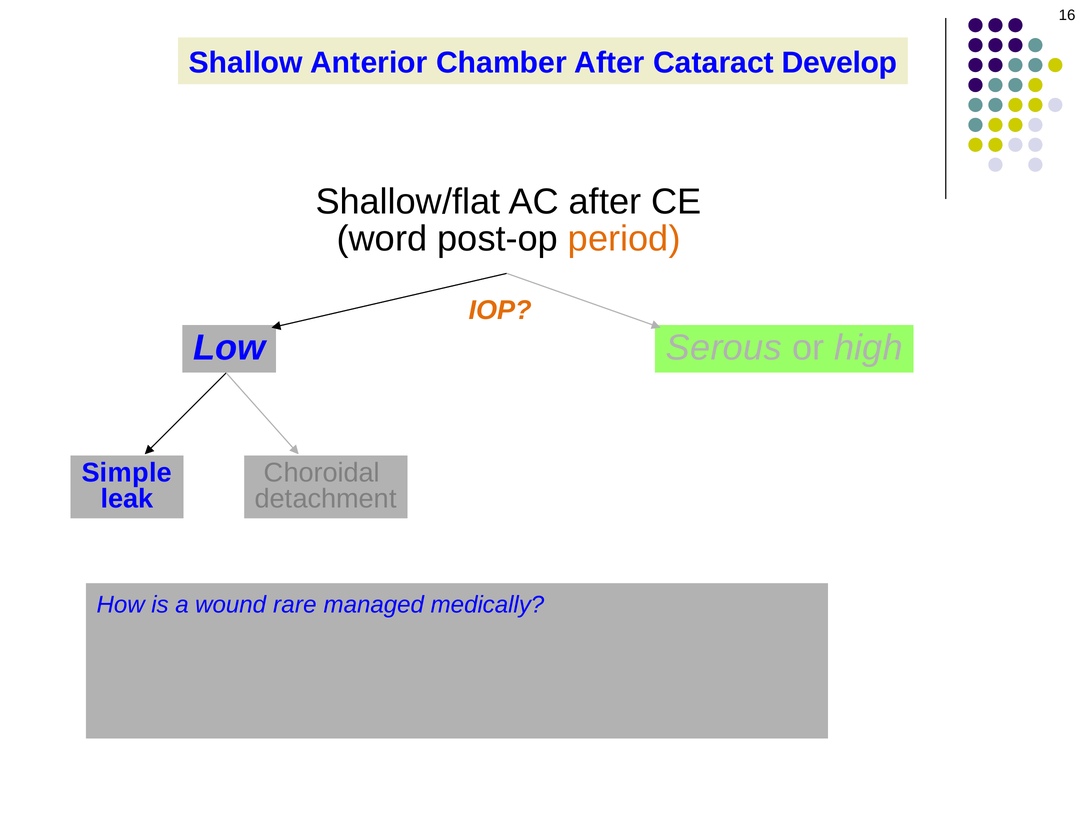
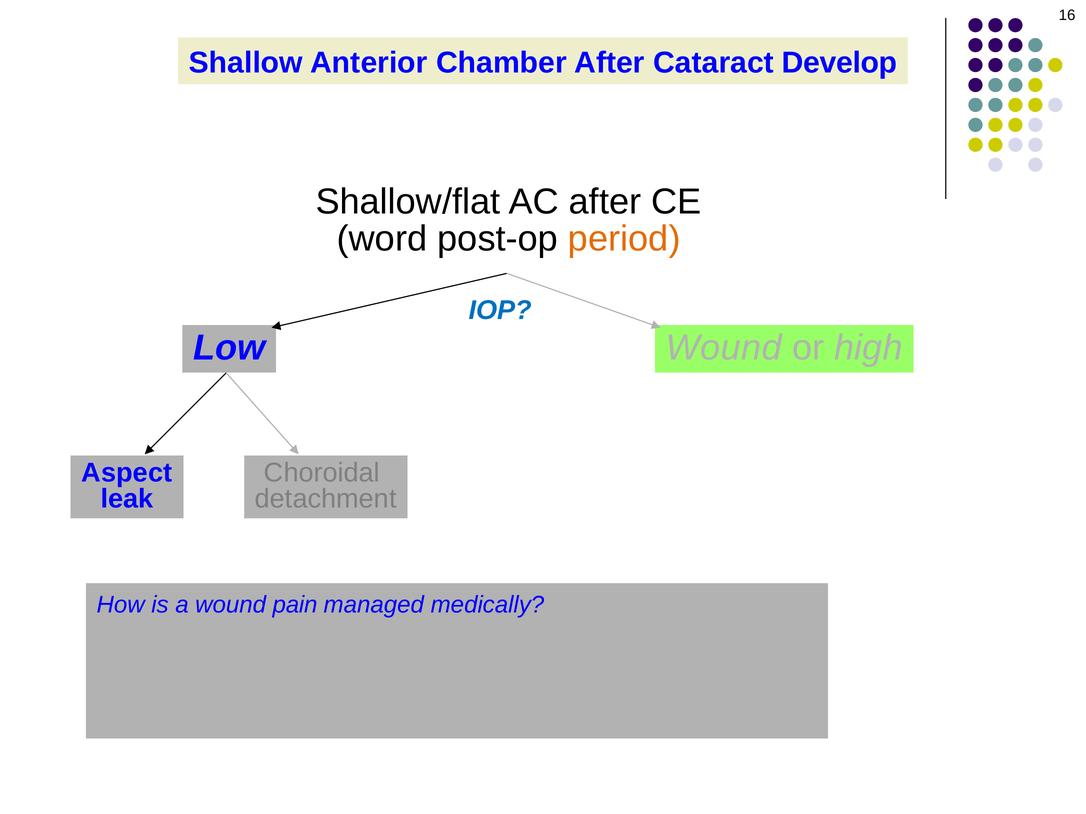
IOP colour: orange -> blue
Serous at (724, 348): Serous -> Wound
Simple at (127, 473): Simple -> Aspect
rare: rare -> pain
